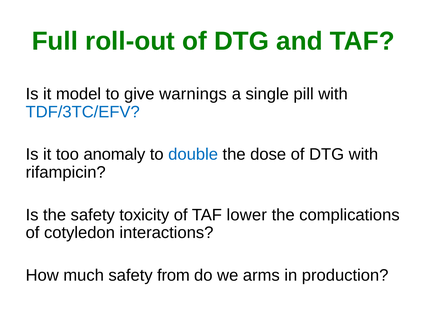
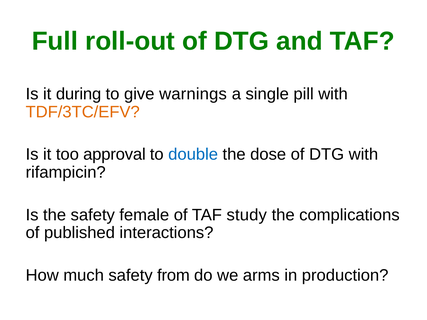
model: model -> during
TDF/3TC/EFV colour: blue -> orange
anomaly: anomaly -> approval
toxicity: toxicity -> female
lower: lower -> study
cotyledon: cotyledon -> published
